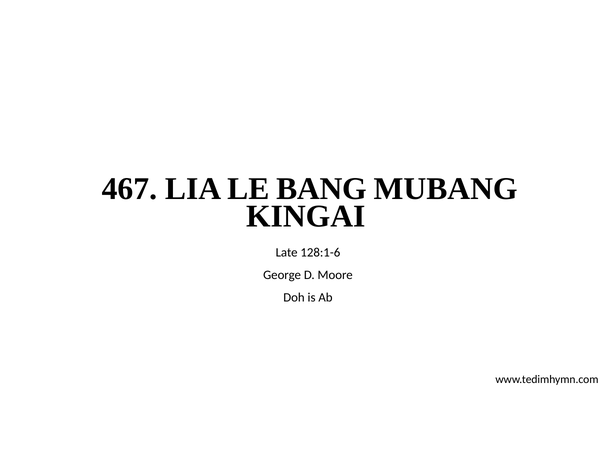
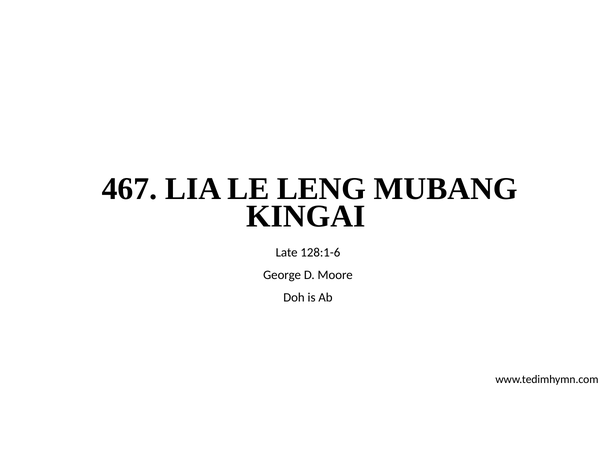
BANG: BANG -> LENG
